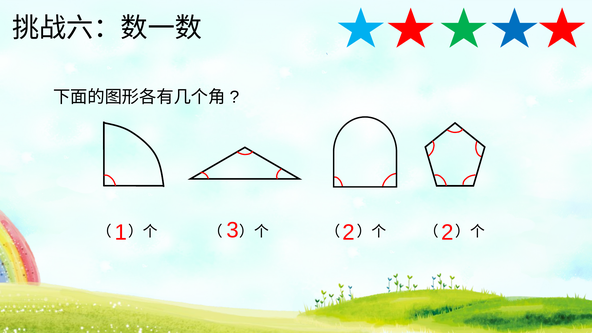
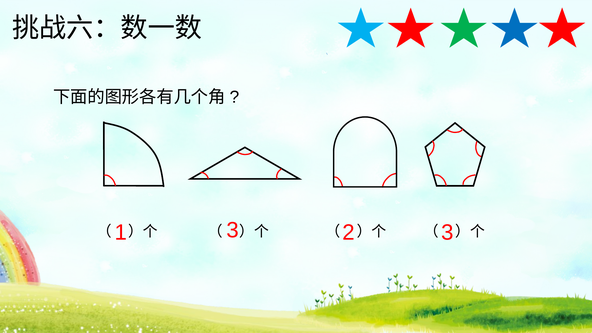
1 2: 2 -> 3
